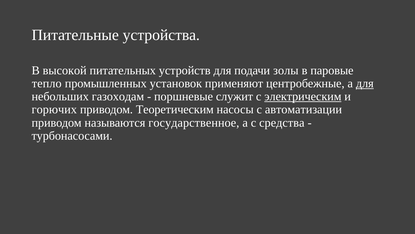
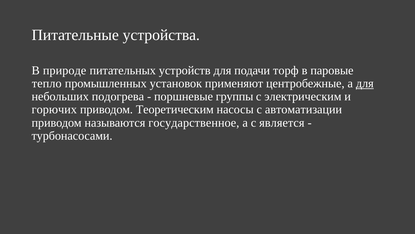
высокой: высокой -> природе
золы: золы -> торф
газоходам: газоходам -> подогрева
служит: служит -> группы
электрическим underline: present -> none
средства: средства -> является
